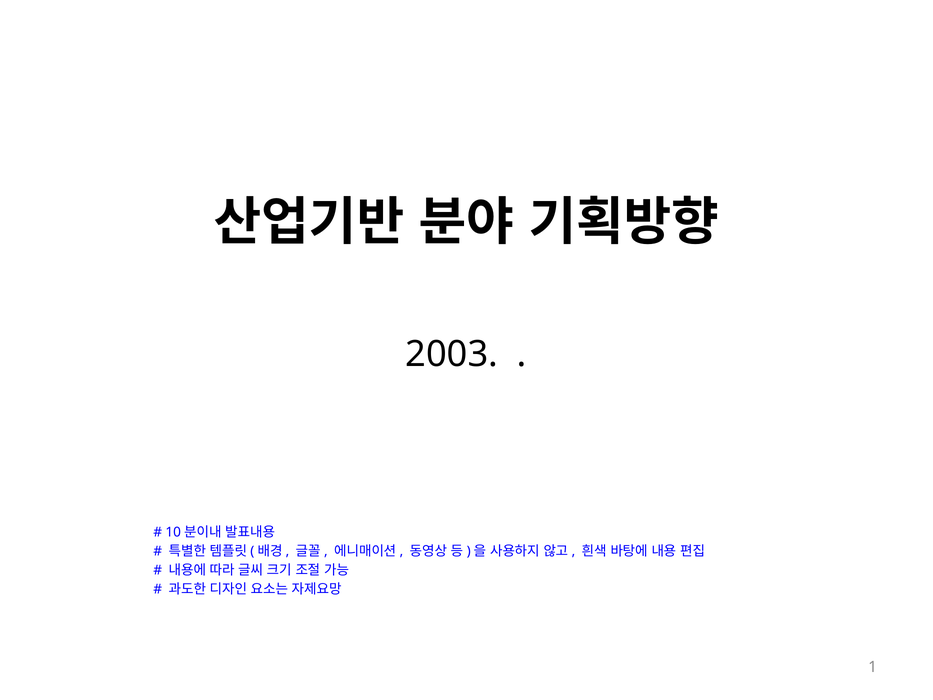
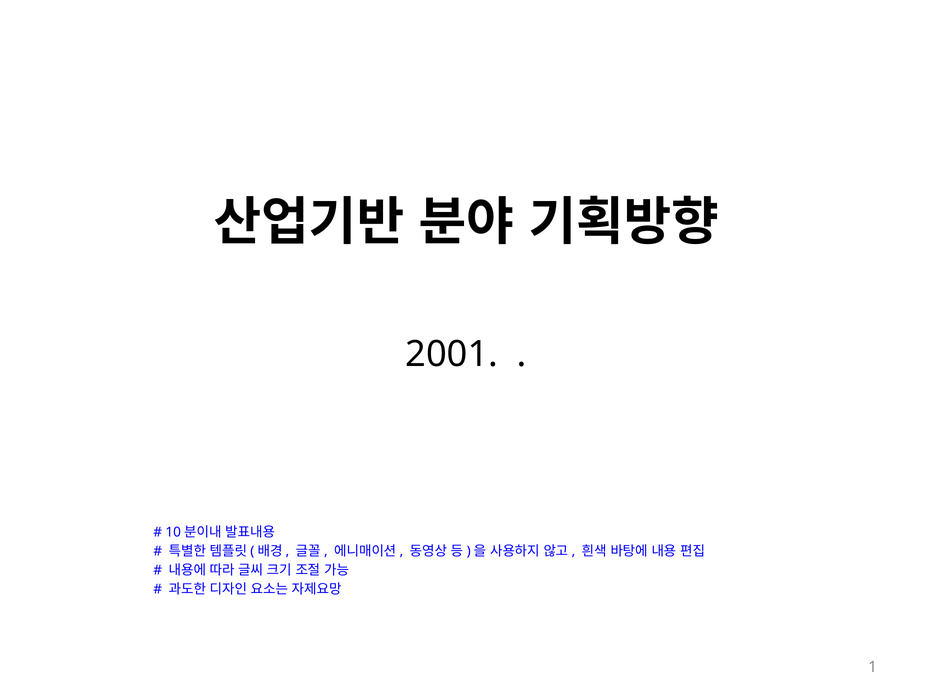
2003: 2003 -> 2001
